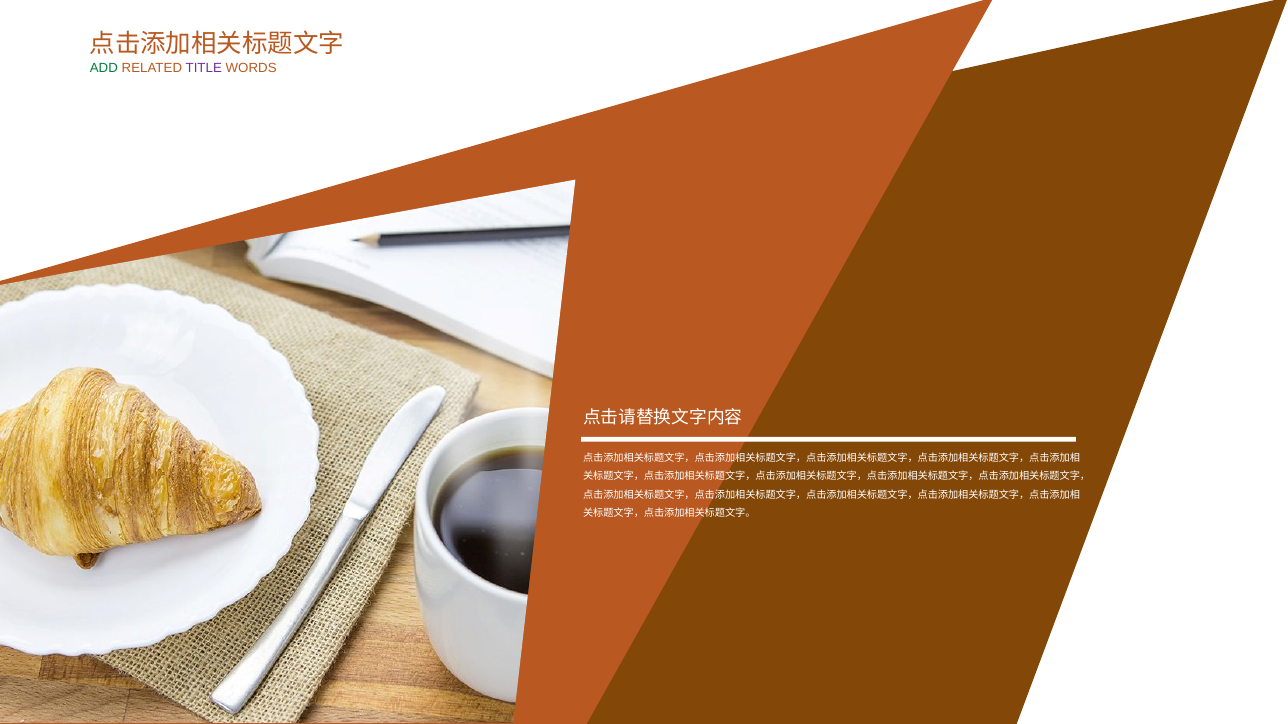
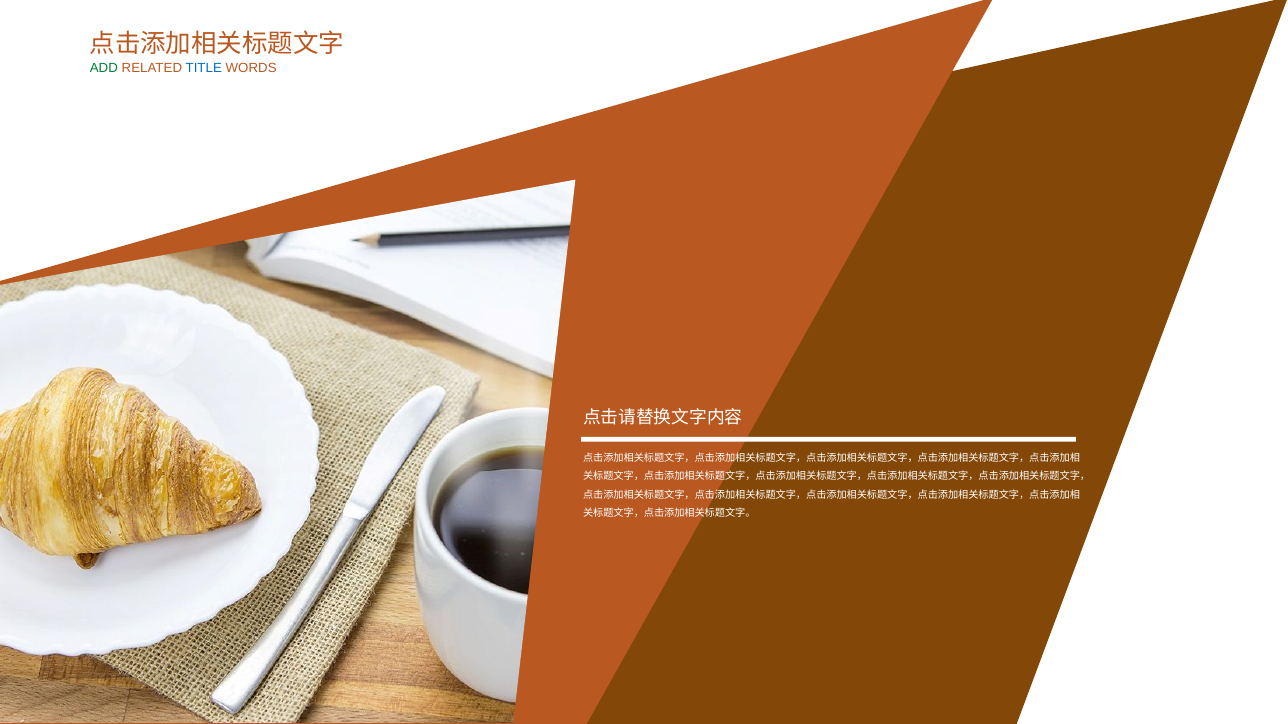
TITLE colour: purple -> blue
